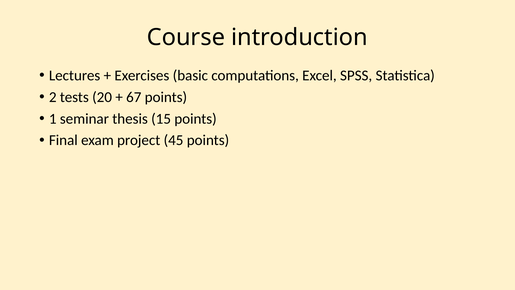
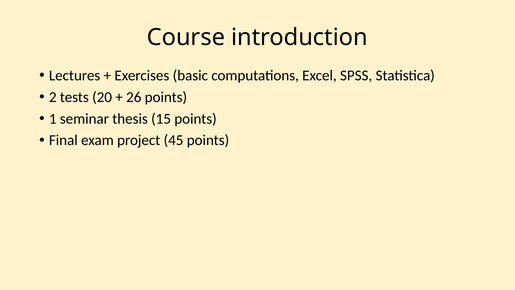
67: 67 -> 26
